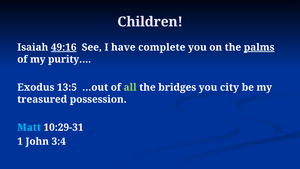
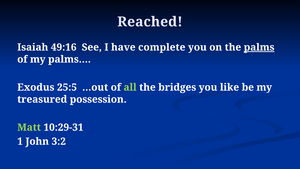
Children: Children -> Reached
49:16 underline: present -> none
purity…: purity… -> palms…
13:5: 13:5 -> 25:5
city: city -> like
Matt colour: light blue -> light green
3:4: 3:4 -> 3:2
